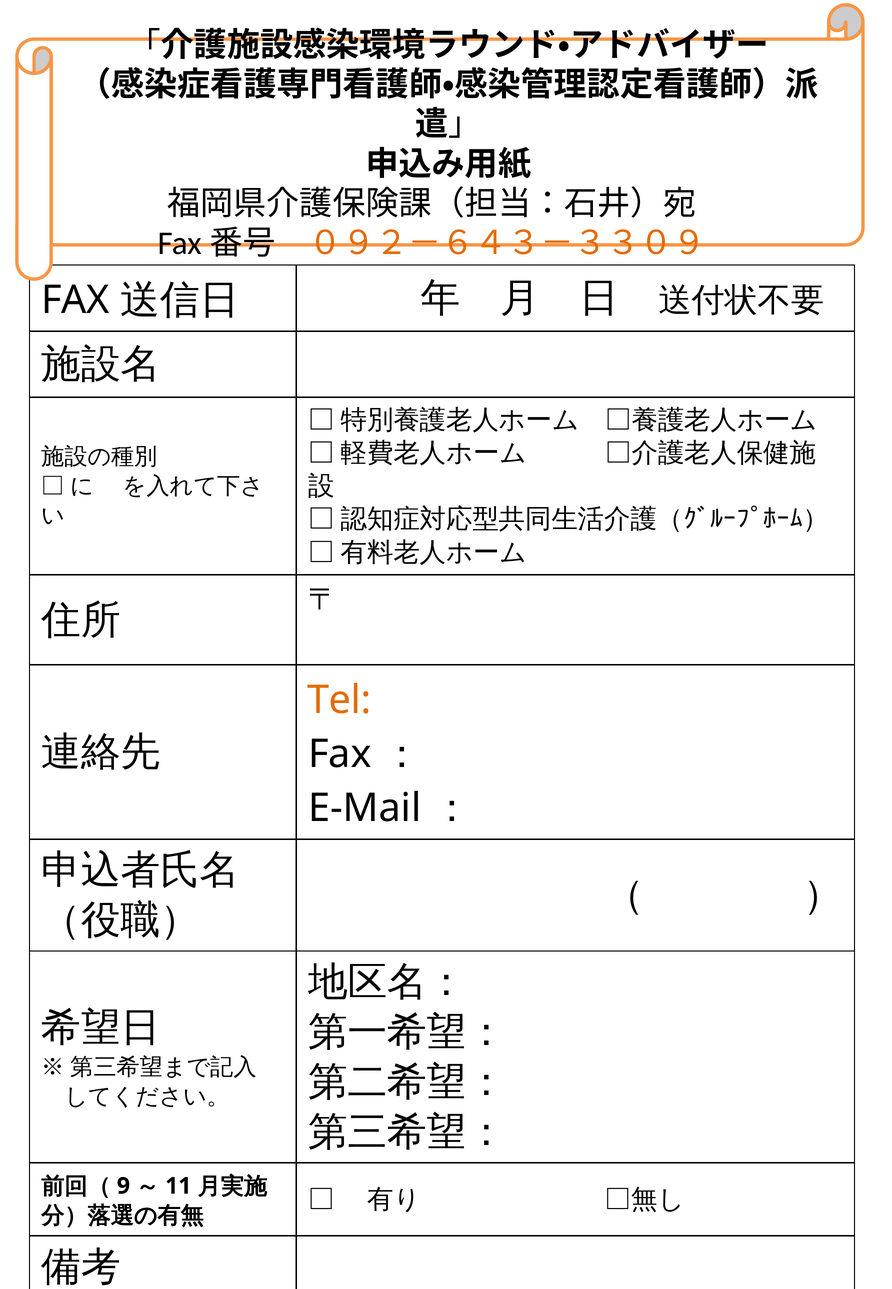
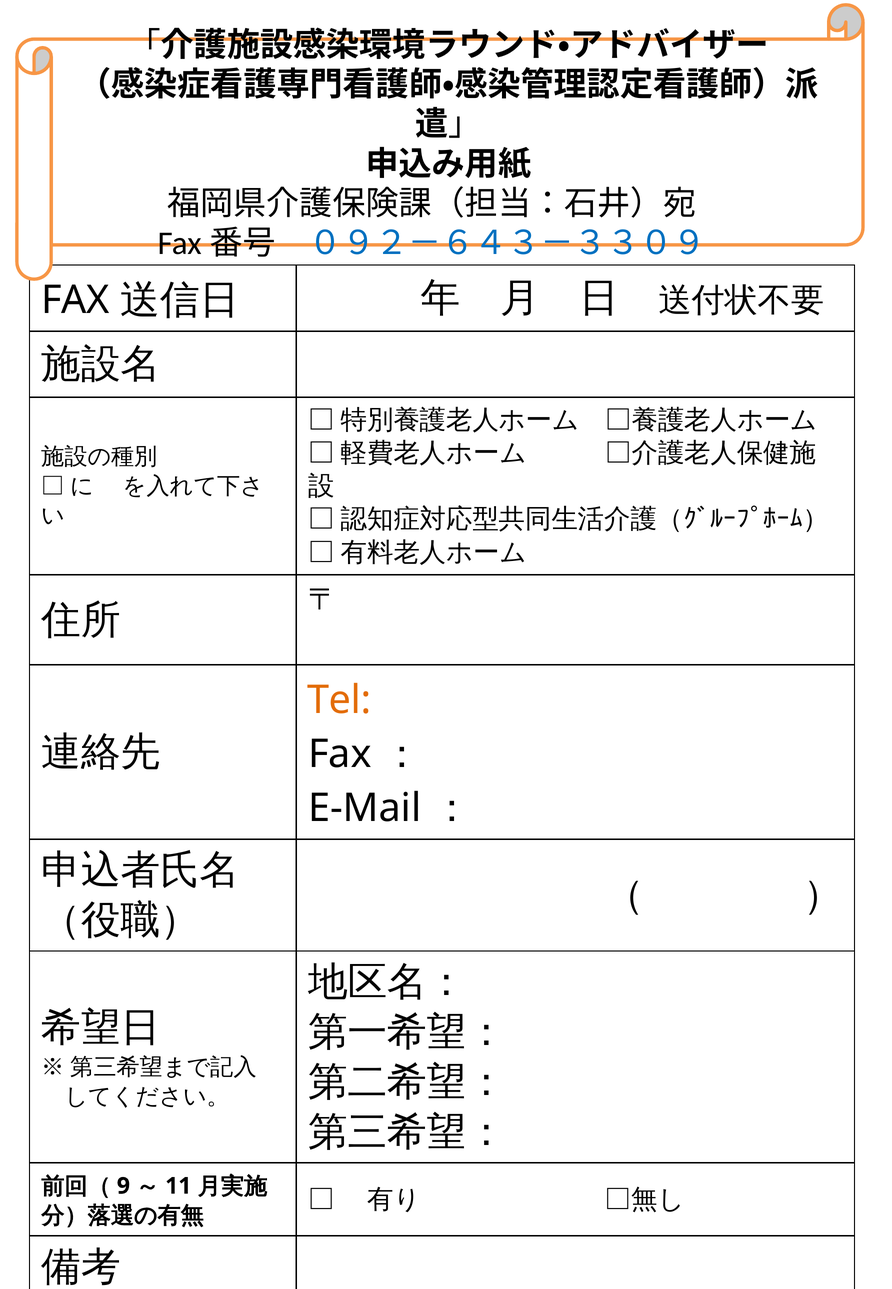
０９２－６４３－３３０９ colour: orange -> blue
